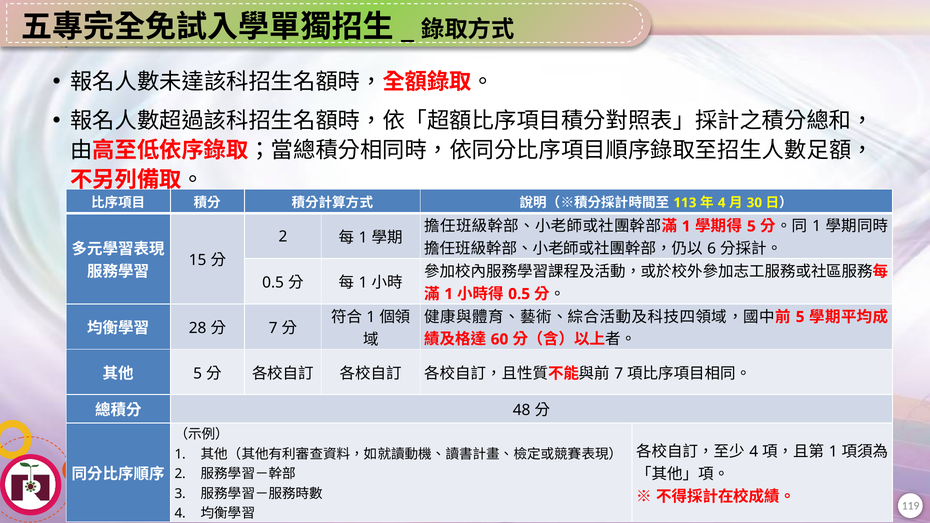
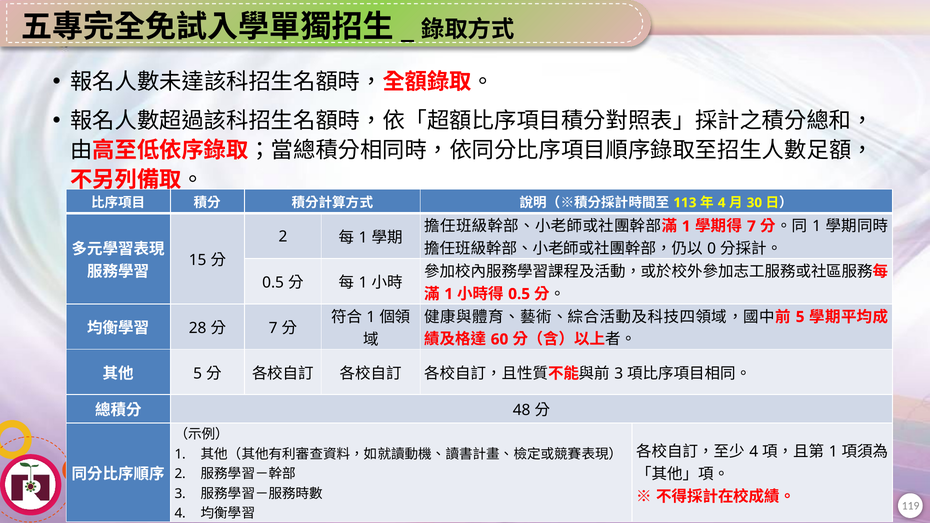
5 at (751, 226): 5 -> 7
6: 6 -> 0
7 at (619, 374): 7 -> 3
